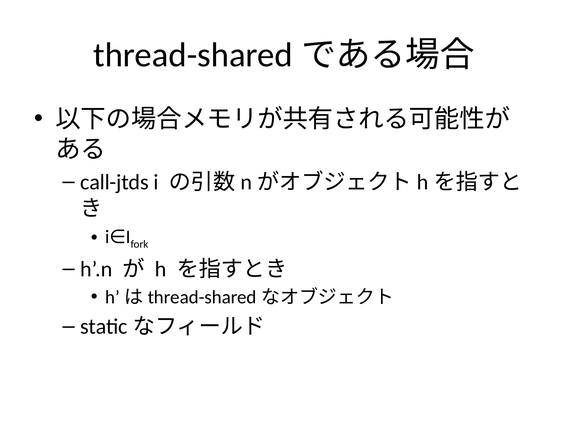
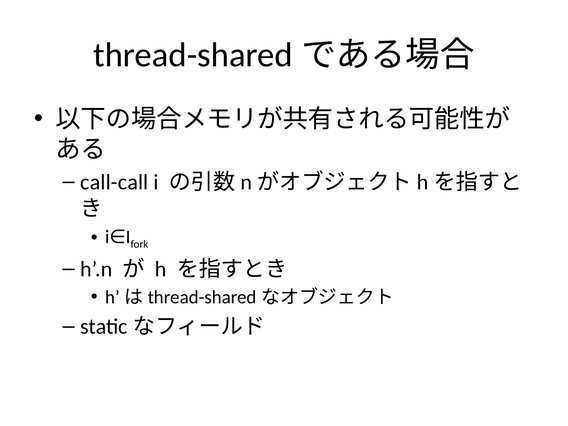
call-jtds: call-jtds -> call-call
